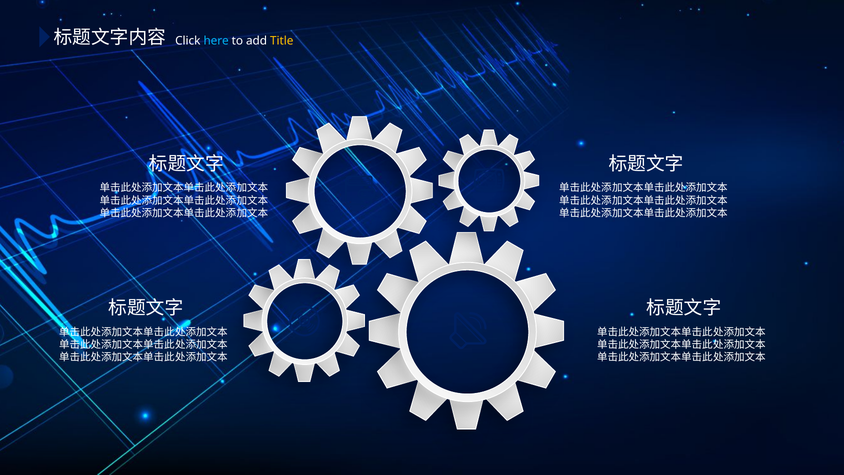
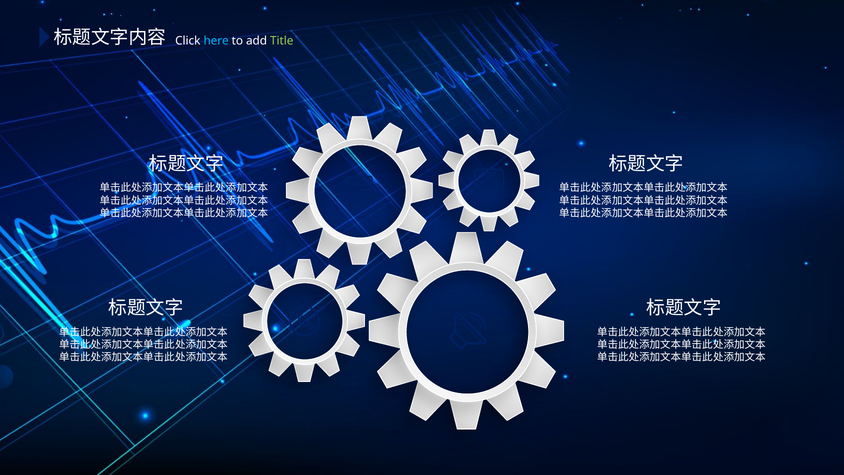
Title colour: yellow -> light green
